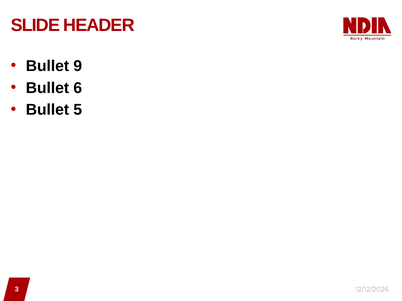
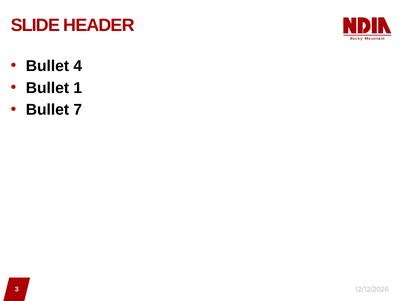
9: 9 -> 4
6: 6 -> 1
5: 5 -> 7
